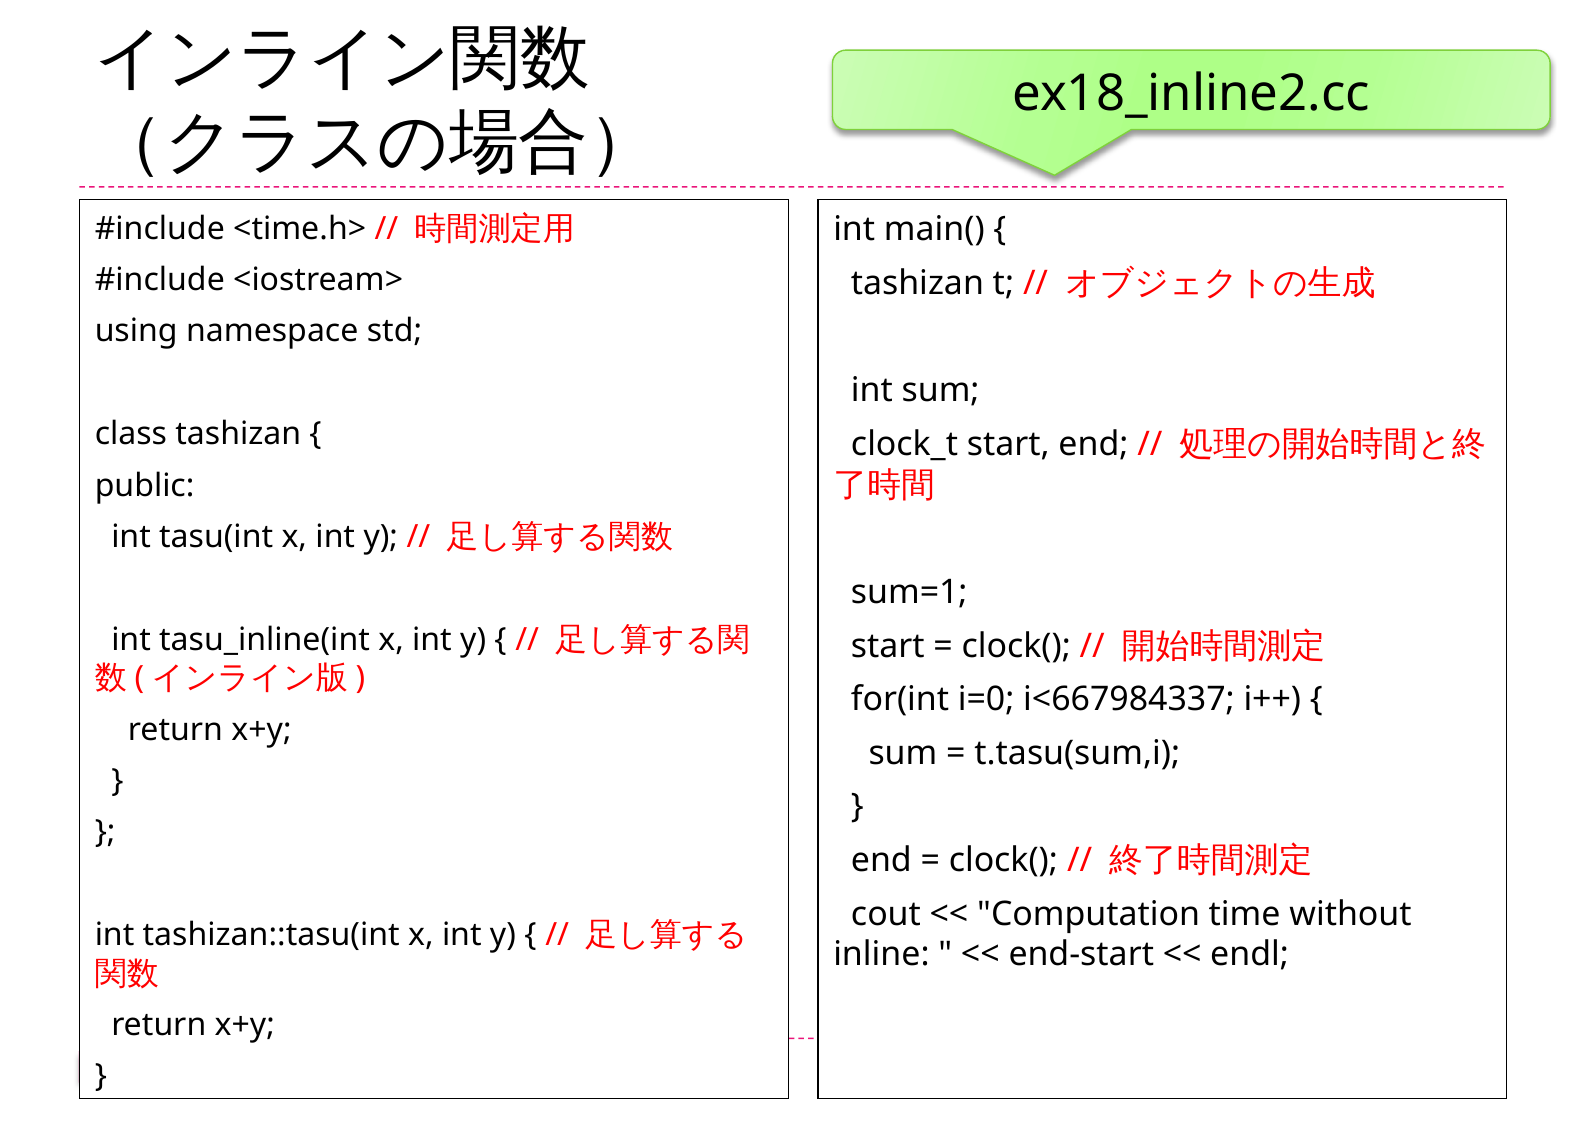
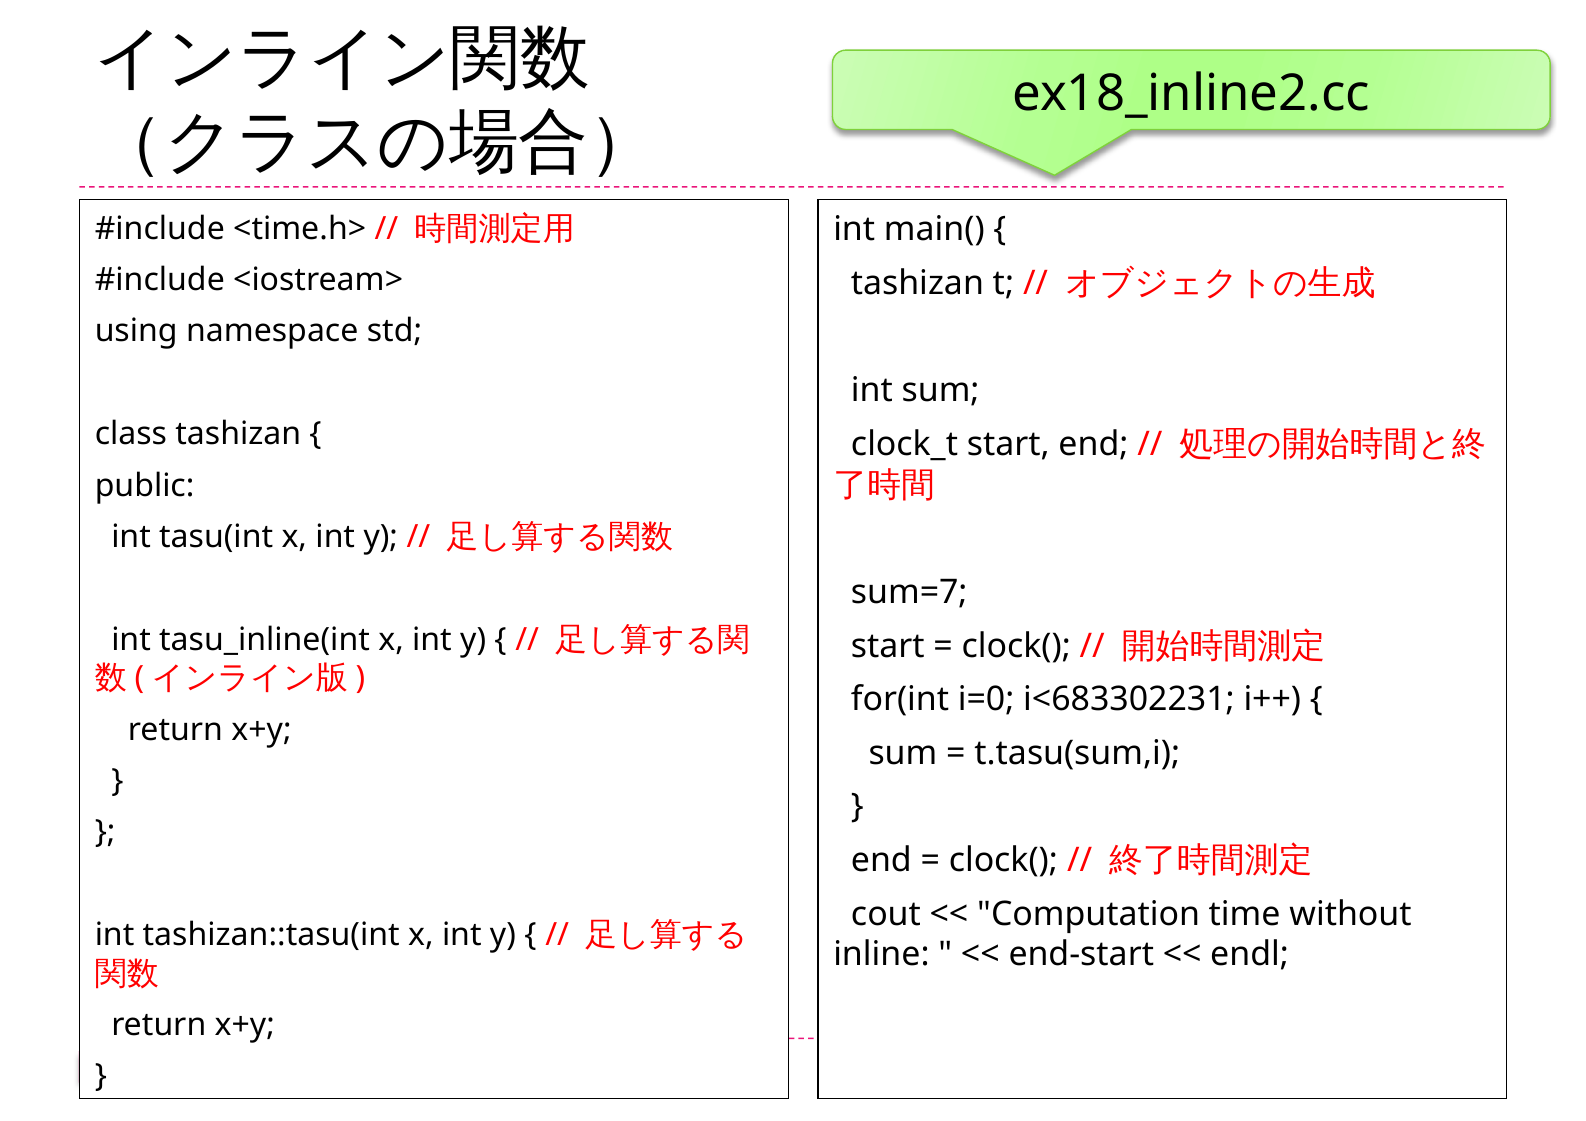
sum=1: sum=1 -> sum=7
i<667984337: i<667984337 -> i<683302231
